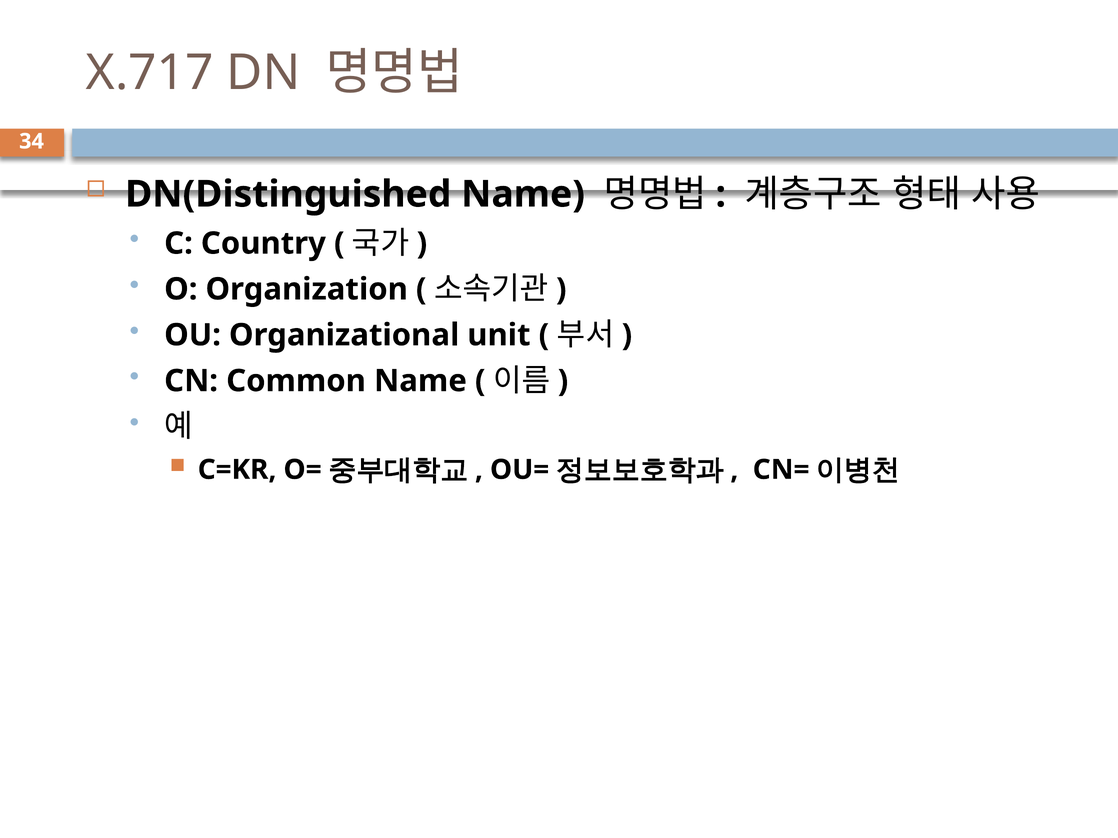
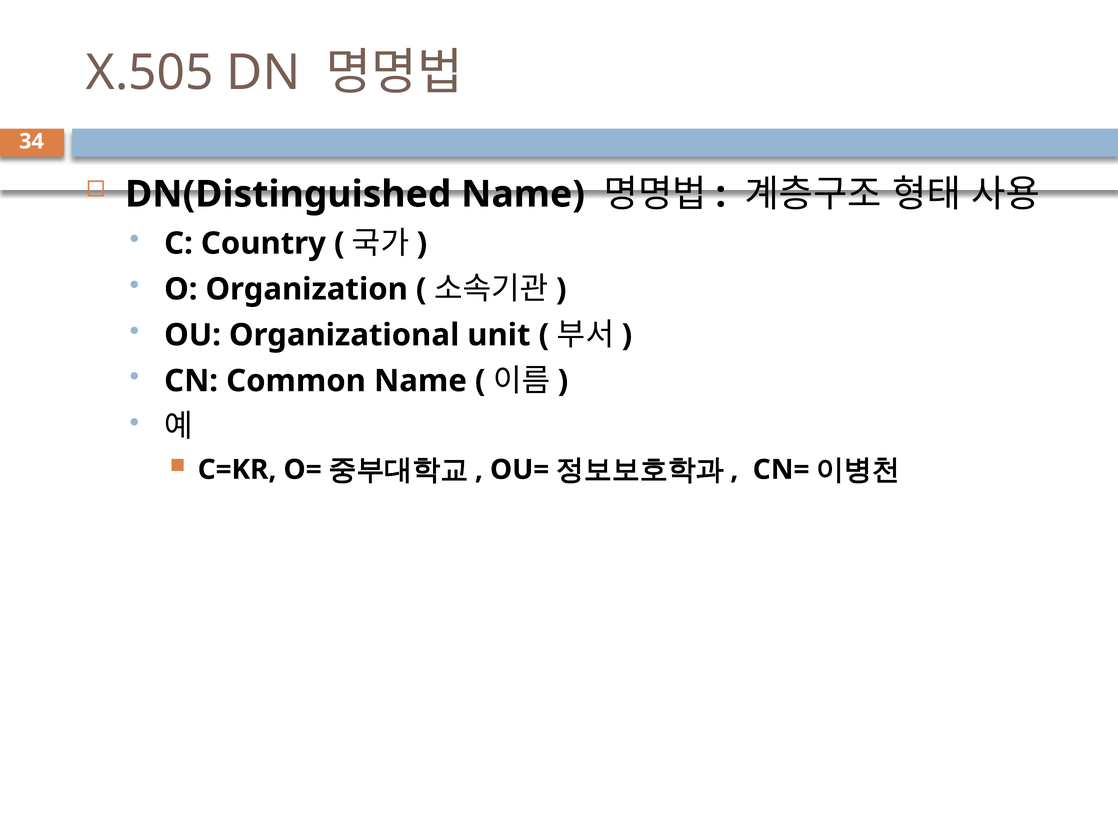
X.717: X.717 -> X.505
